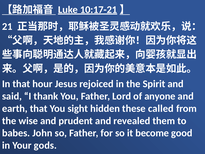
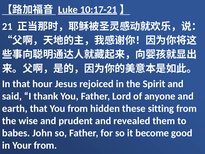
You sight: sight -> from
called: called -> sitting
Your gods: gods -> from
